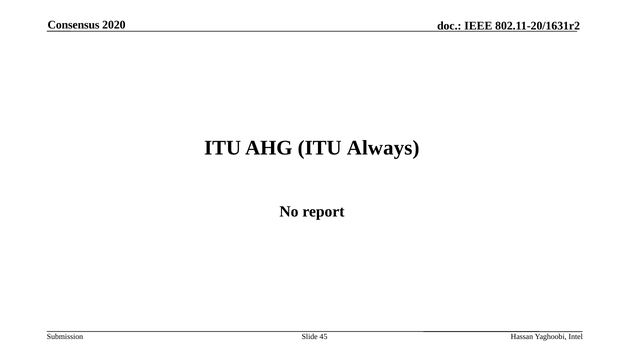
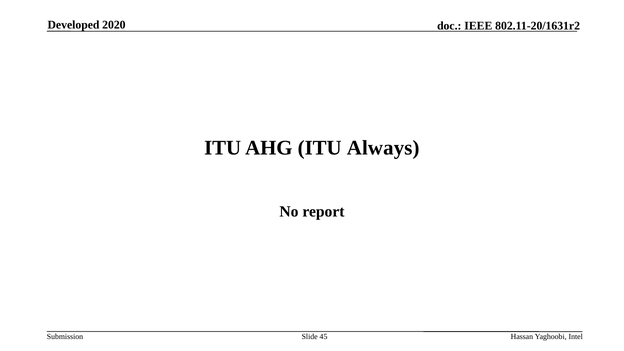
Consensus: Consensus -> Developed
